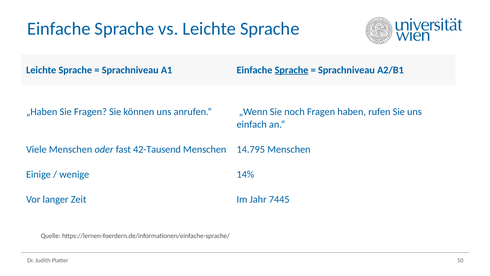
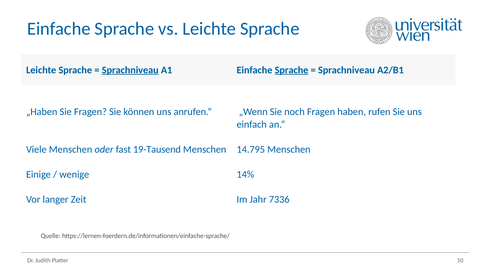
Sprachniveau at (130, 70) underline: none -> present
42-Tausend: 42-Tausend -> 19-Tausend
7445: 7445 -> 7336
